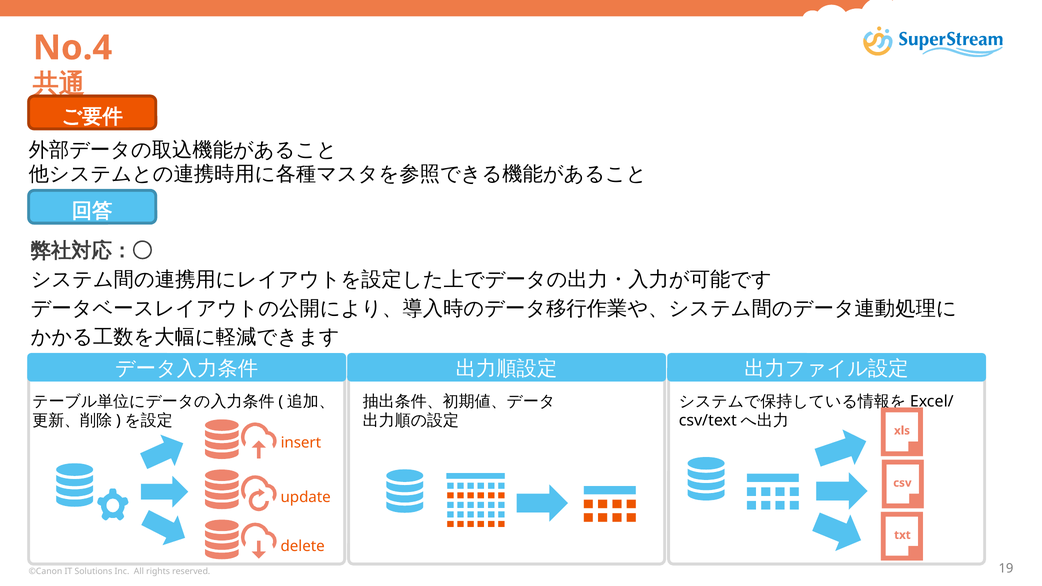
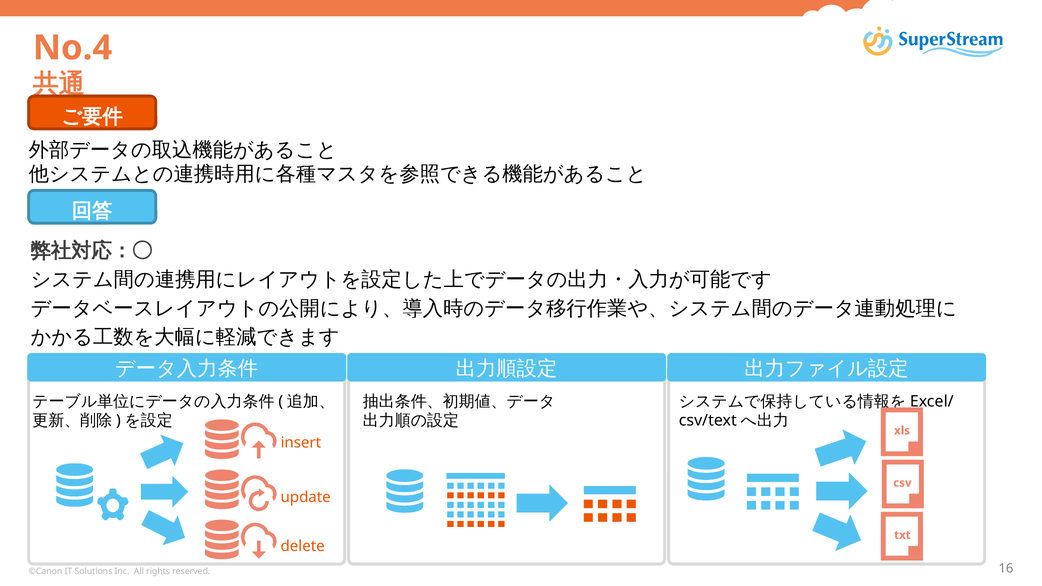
19: 19 -> 16
